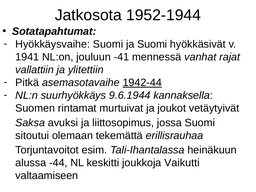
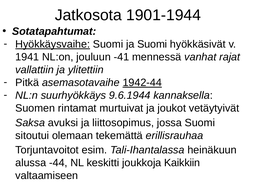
1952-1944: 1952-1944 -> 1901-1944
Hyökkäysvaihe underline: none -> present
Vaikutti: Vaikutti -> Kaikkiin
